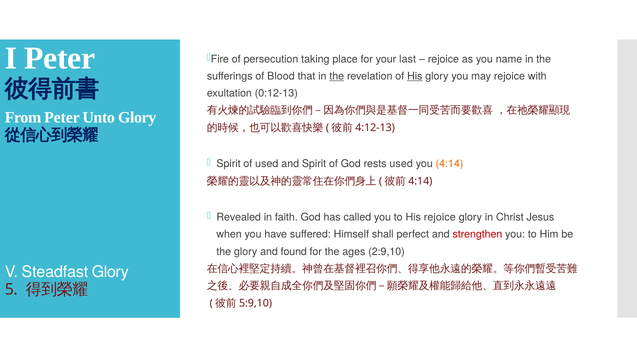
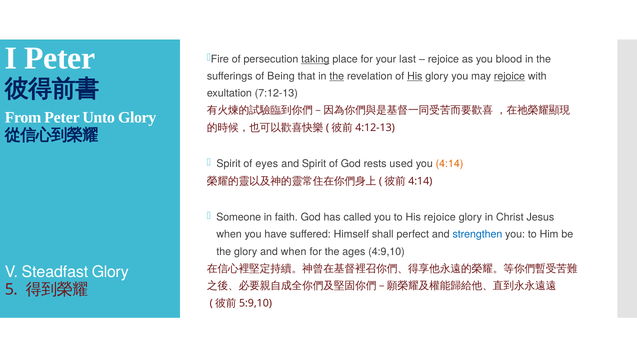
taking underline: none -> present
name: name -> blood
Blood: Blood -> Being
rejoice at (509, 76) underline: none -> present
0:12-13: 0:12-13 -> 7:12-13
of used: used -> eyes
Revealed: Revealed -> Someone
strengthen colour: red -> blue
and found: found -> when
2:9,10: 2:9,10 -> 4:9,10
